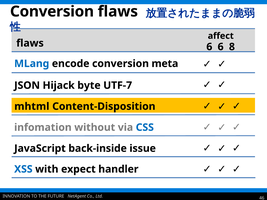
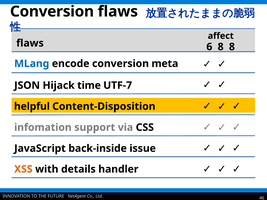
6 6: 6 -> 8
byte: byte -> time
mhtml: mhtml -> helpful
without: without -> support
CSS colour: blue -> black
XSS colour: blue -> orange
expect: expect -> details
